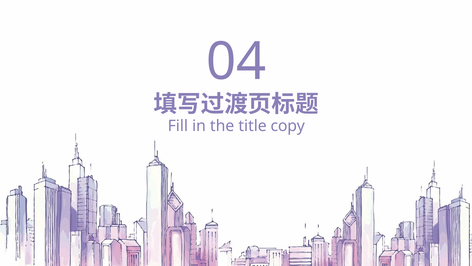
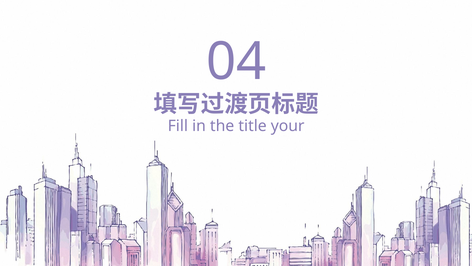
copy: copy -> your
